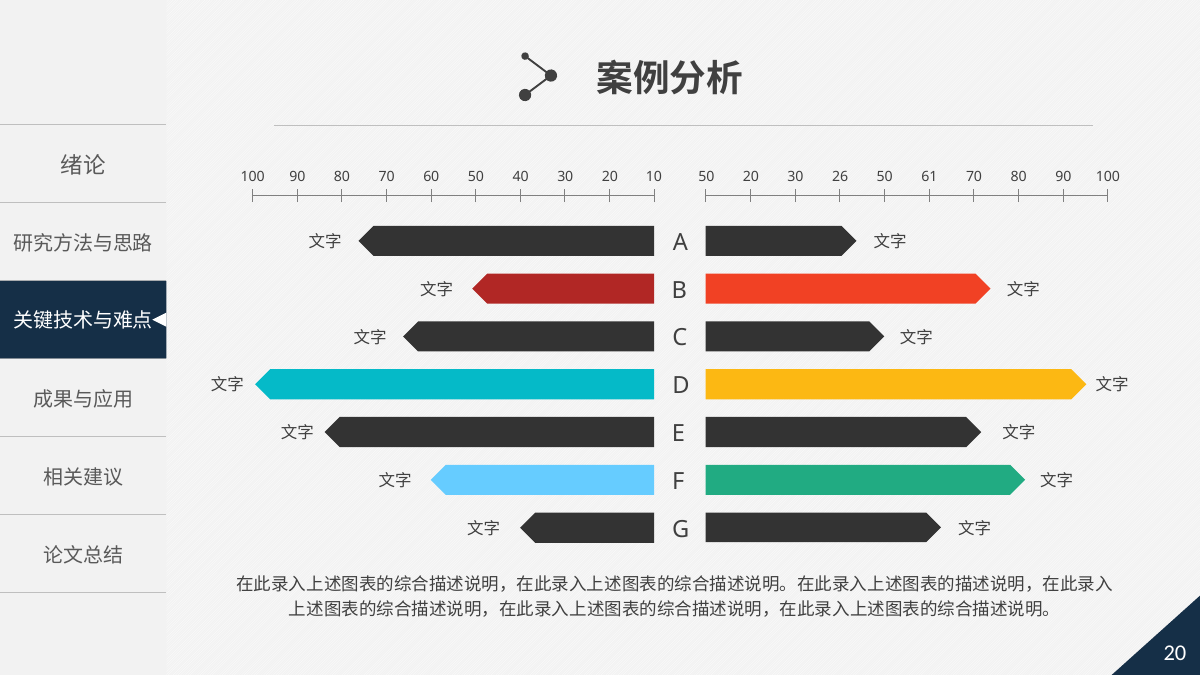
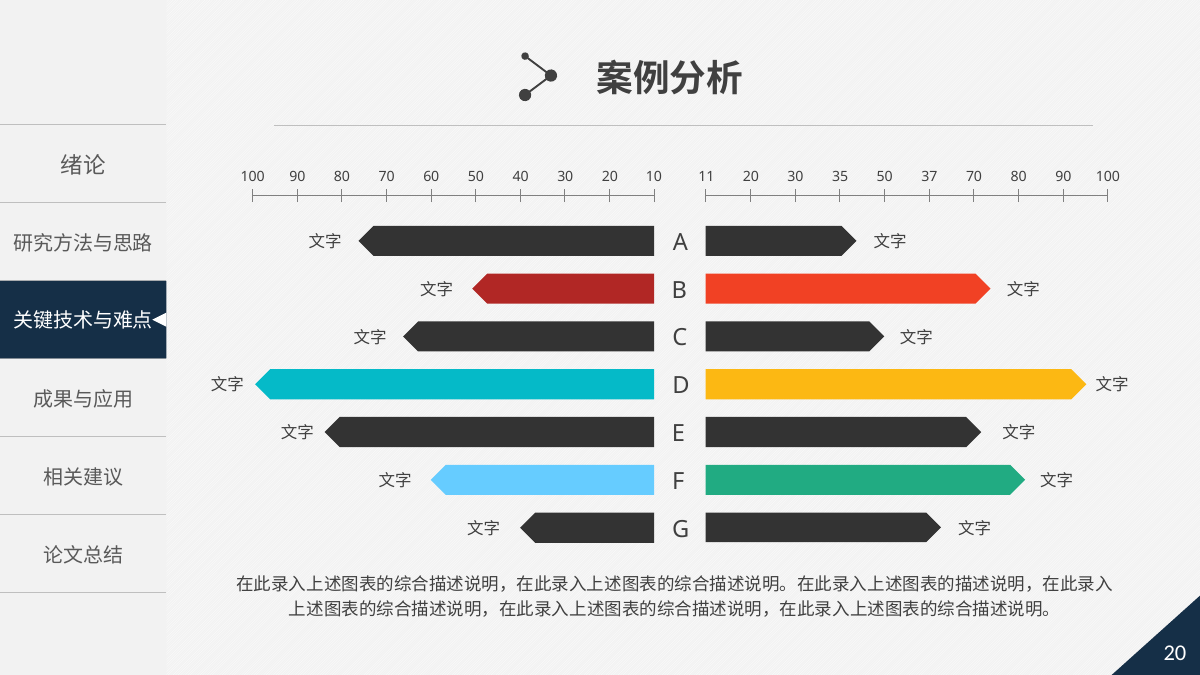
100 50: 50 -> 11
26: 26 -> 35
61: 61 -> 37
